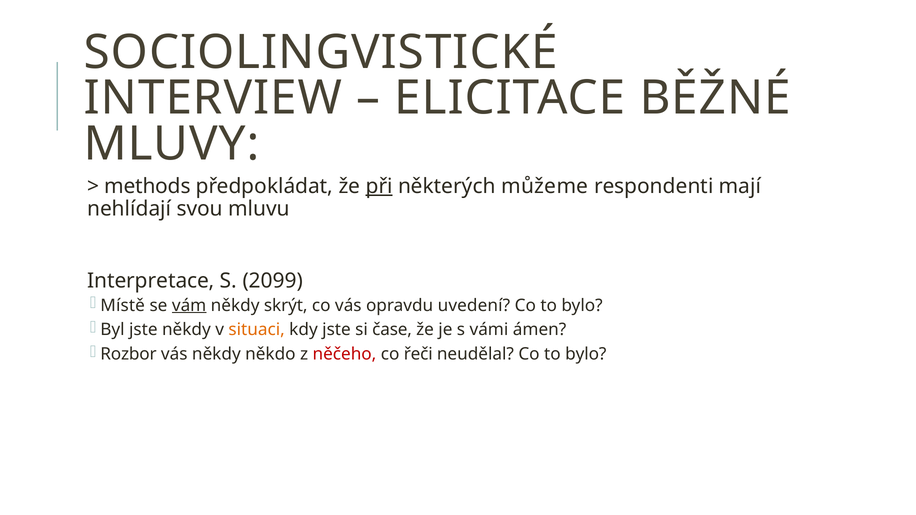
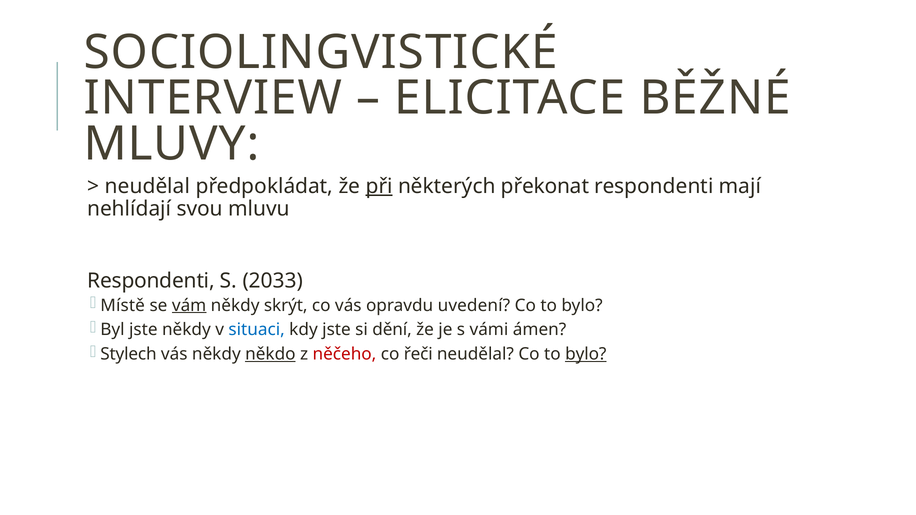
methods at (148, 186): methods -> neudělal
můžeme: můžeme -> překonat
Interpretace at (151, 281): Interpretace -> Respondenti
2099: 2099 -> 2033
situaci colour: orange -> blue
čase: čase -> dění
Rozbor: Rozbor -> Stylech
někdo underline: none -> present
bylo at (586, 354) underline: none -> present
